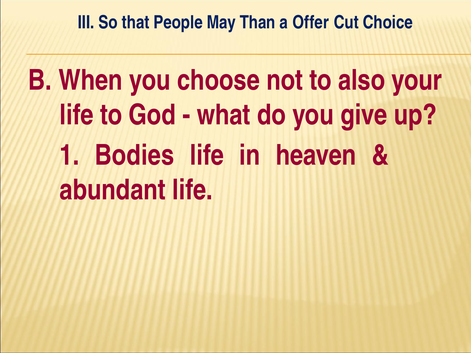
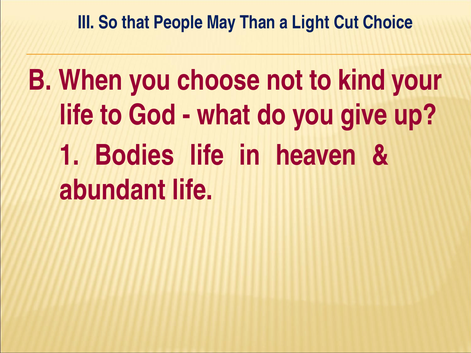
Offer: Offer -> Light
also: also -> kind
